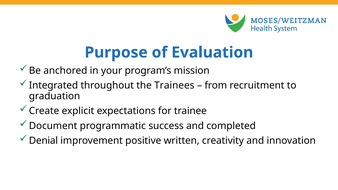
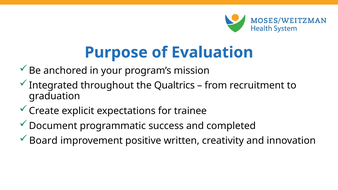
Trainees: Trainees -> Qualtrics
Denial: Denial -> Board
